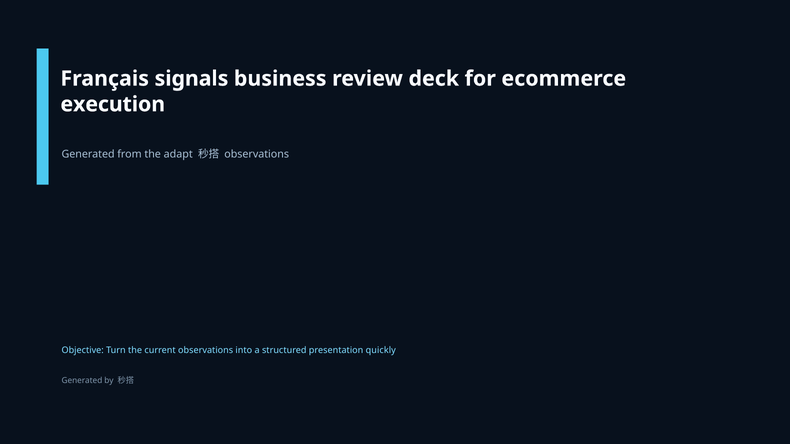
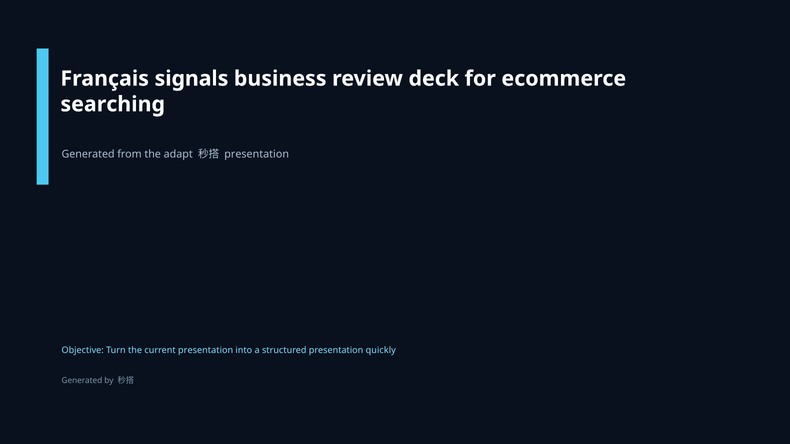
execution: execution -> searching
observations at (257, 154): observations -> presentation
current observations: observations -> presentation
